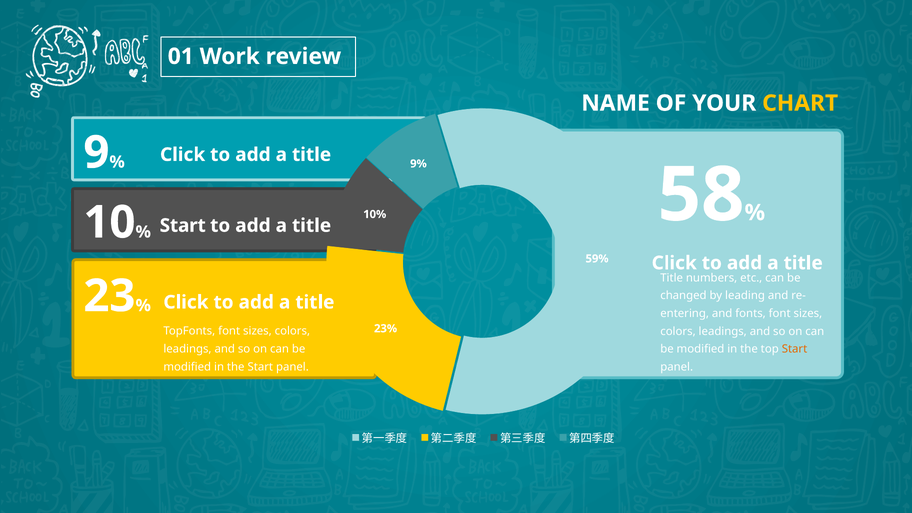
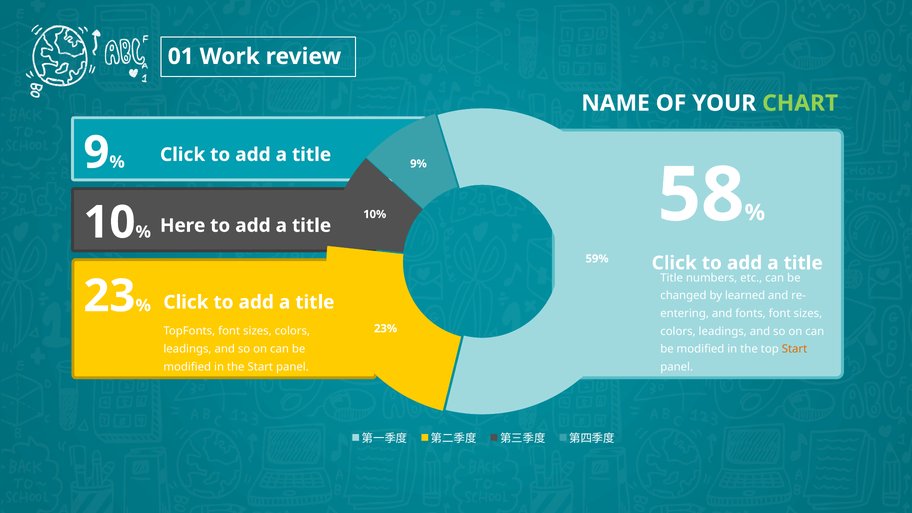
CHART colour: yellow -> light green
Start at (183, 226): Start -> Here
leading: leading -> learned
